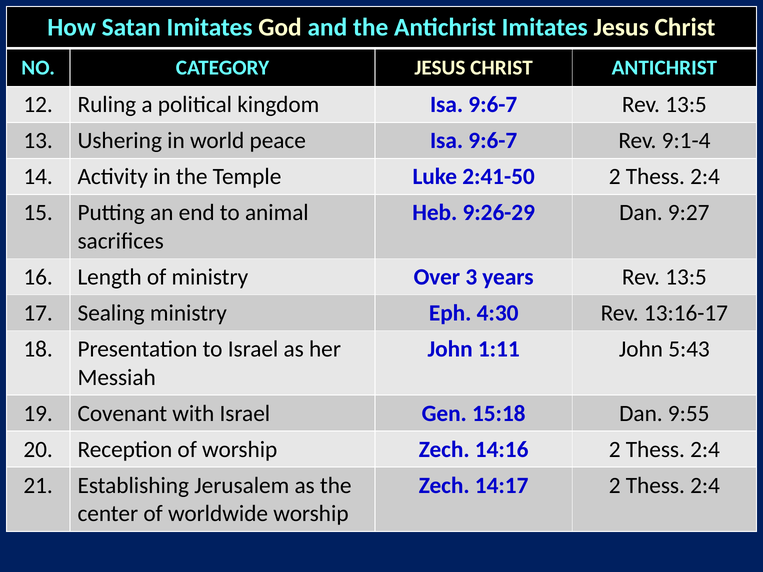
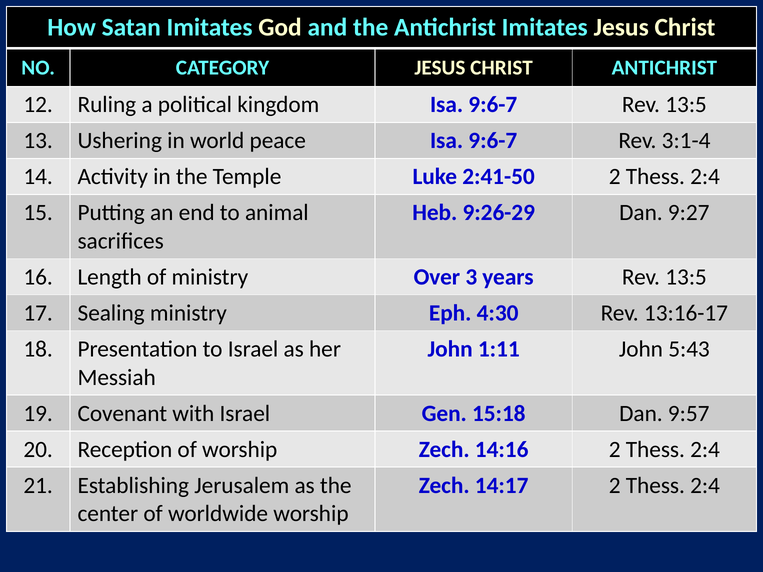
9:1-4: 9:1-4 -> 3:1-4
9:55: 9:55 -> 9:57
